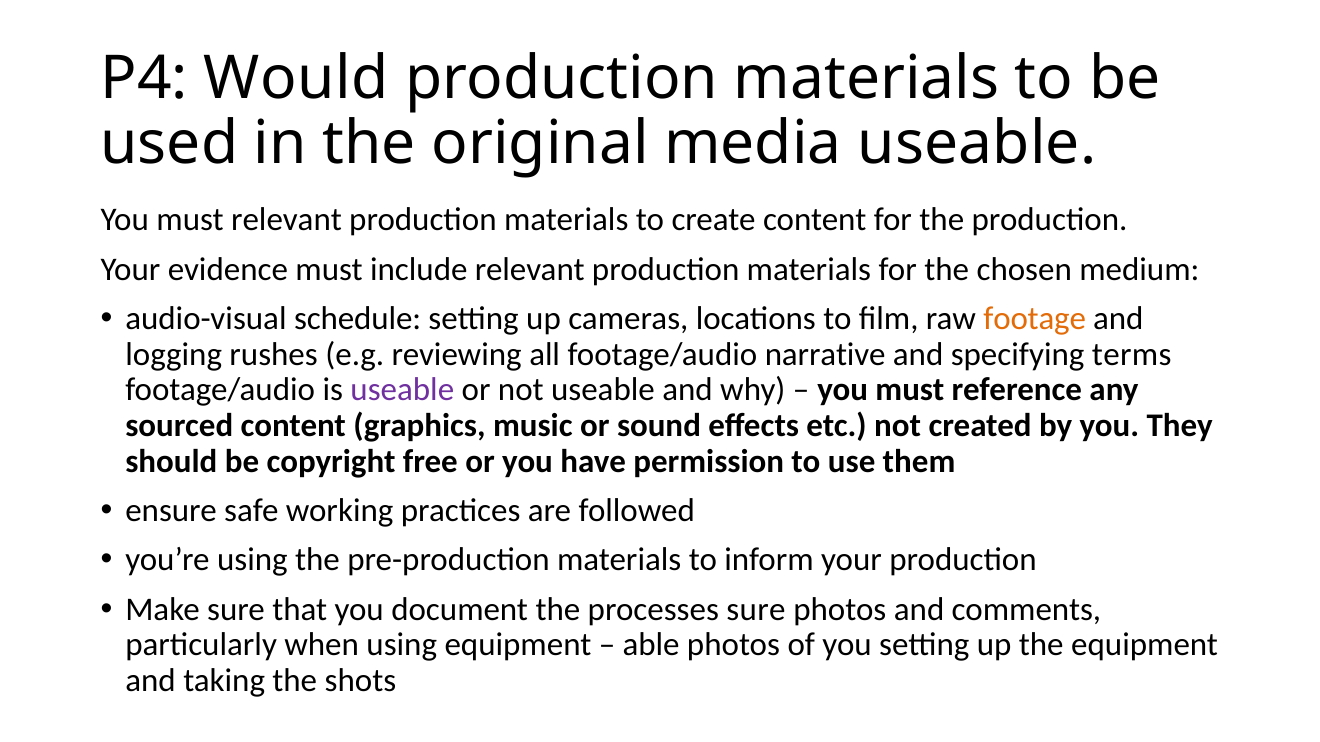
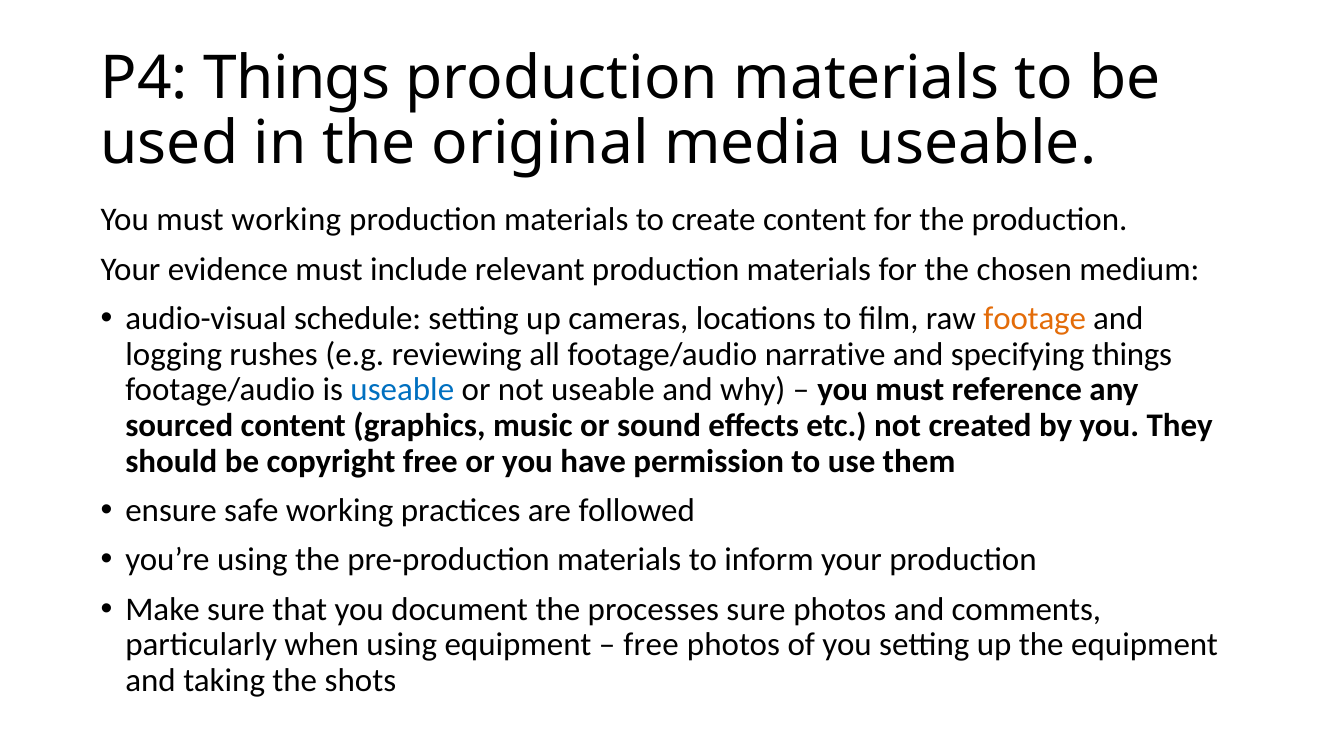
P4 Would: Would -> Things
must relevant: relevant -> working
specifying terms: terms -> things
useable at (402, 390) colour: purple -> blue
able at (651, 645): able -> free
